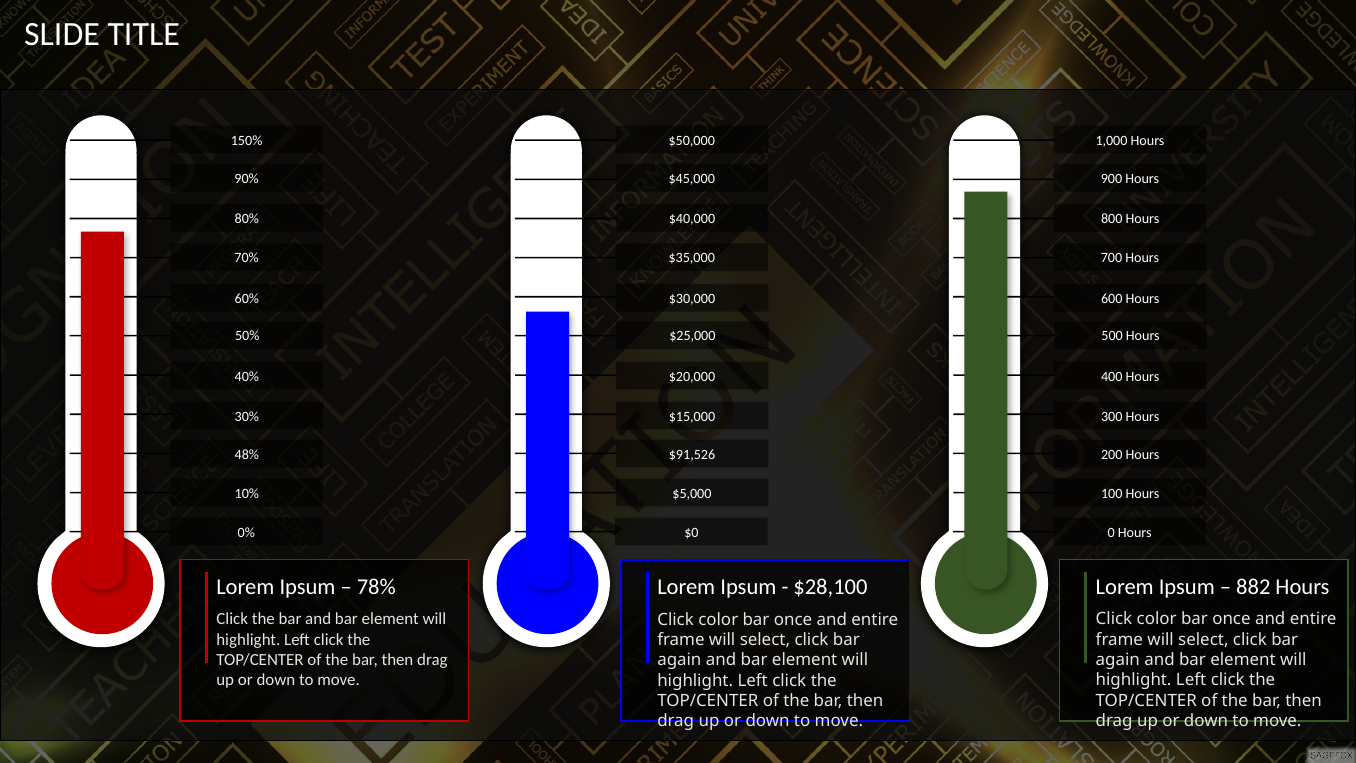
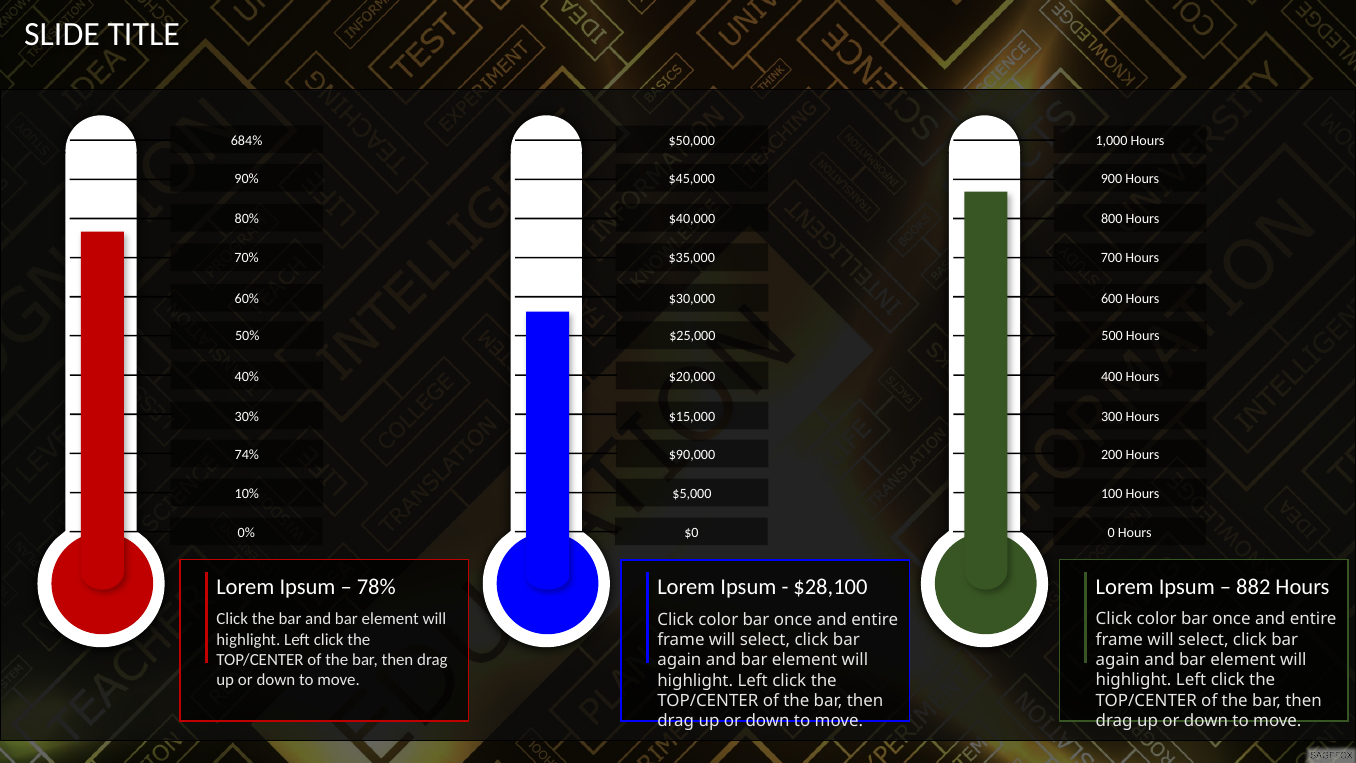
150%: 150% -> 684%
48%: 48% -> 74%
$91,526: $91,526 -> $90,000
